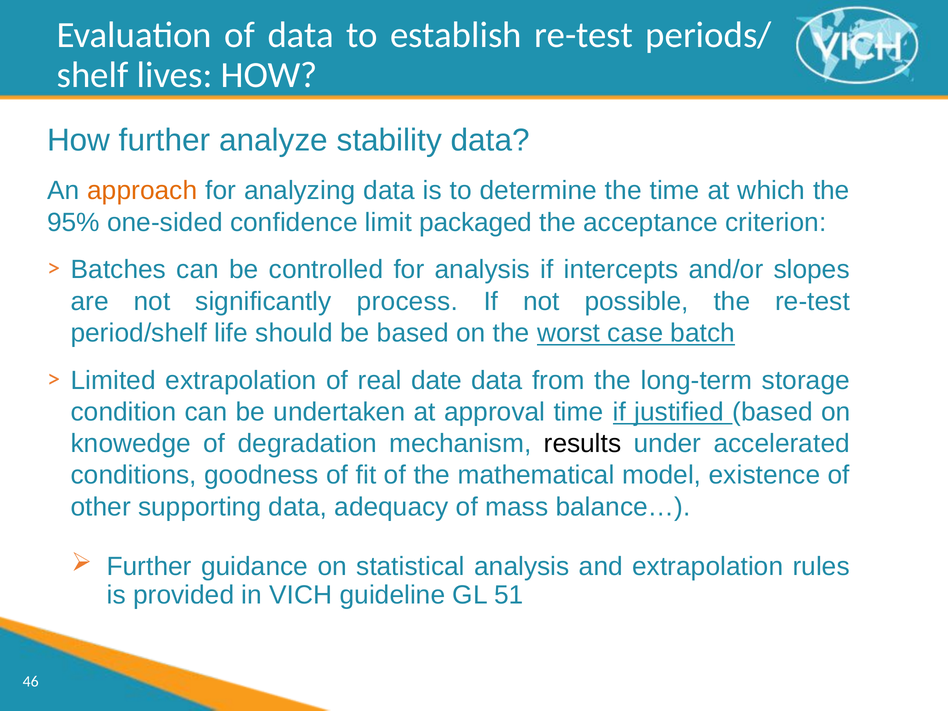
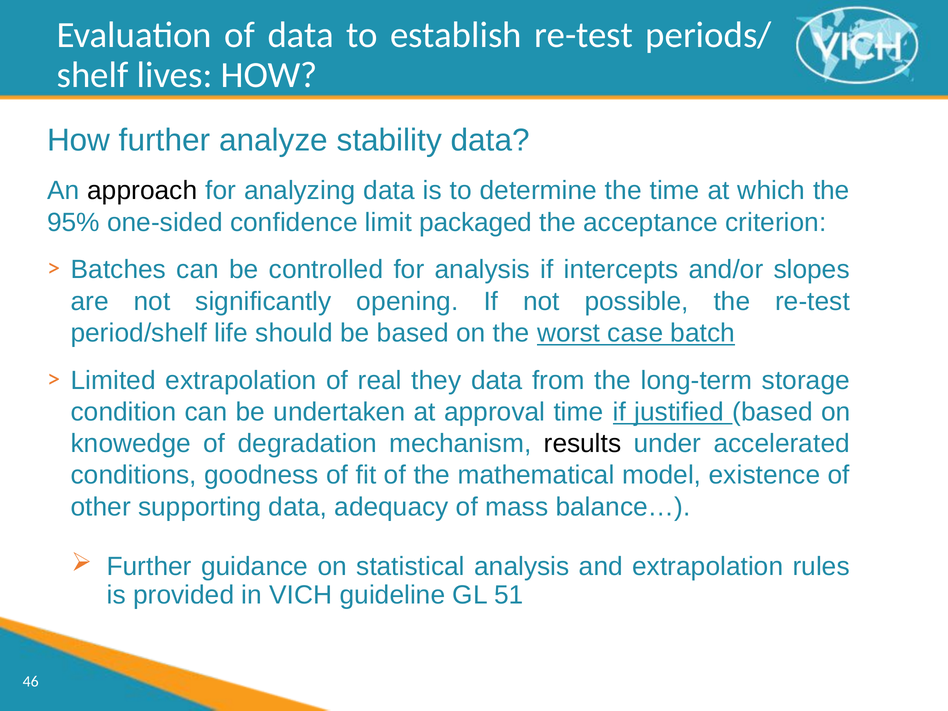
approach colour: orange -> black
process: process -> opening
date: date -> they
